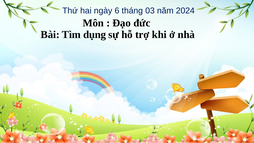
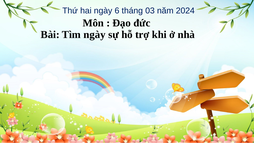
Tìm dụng: dụng -> ngày
